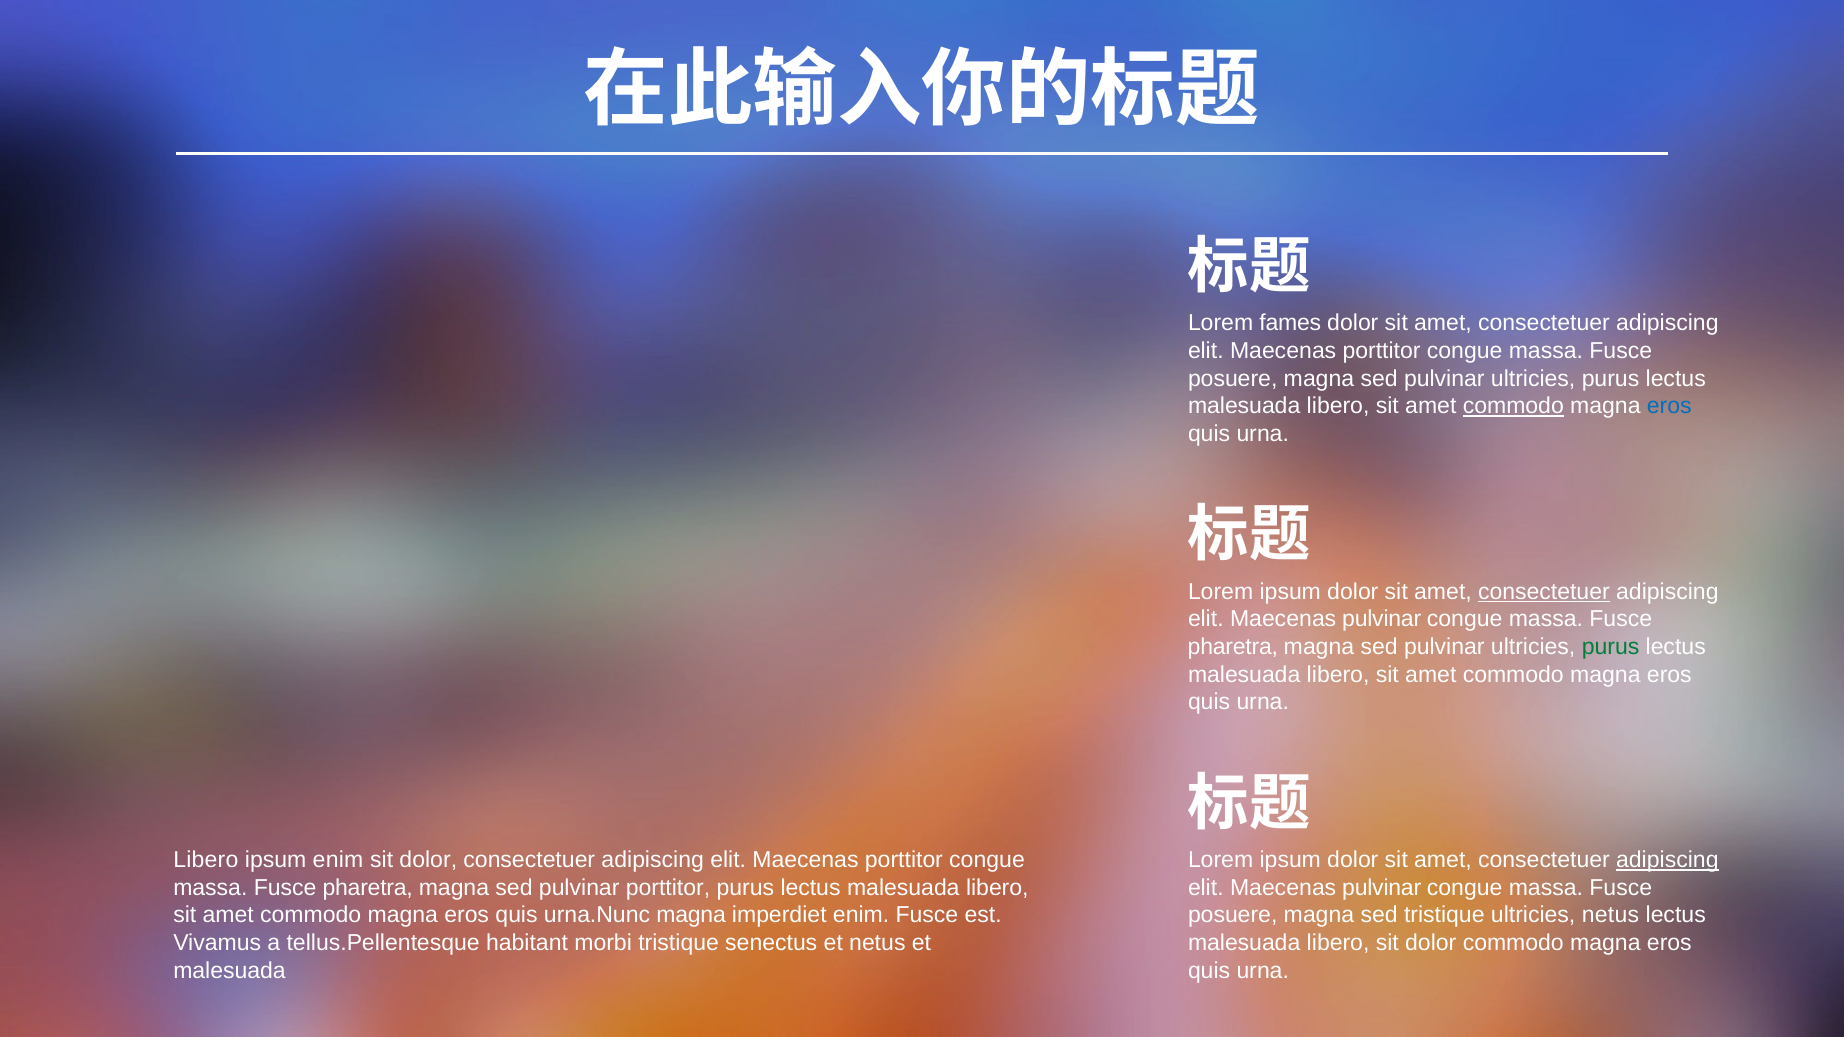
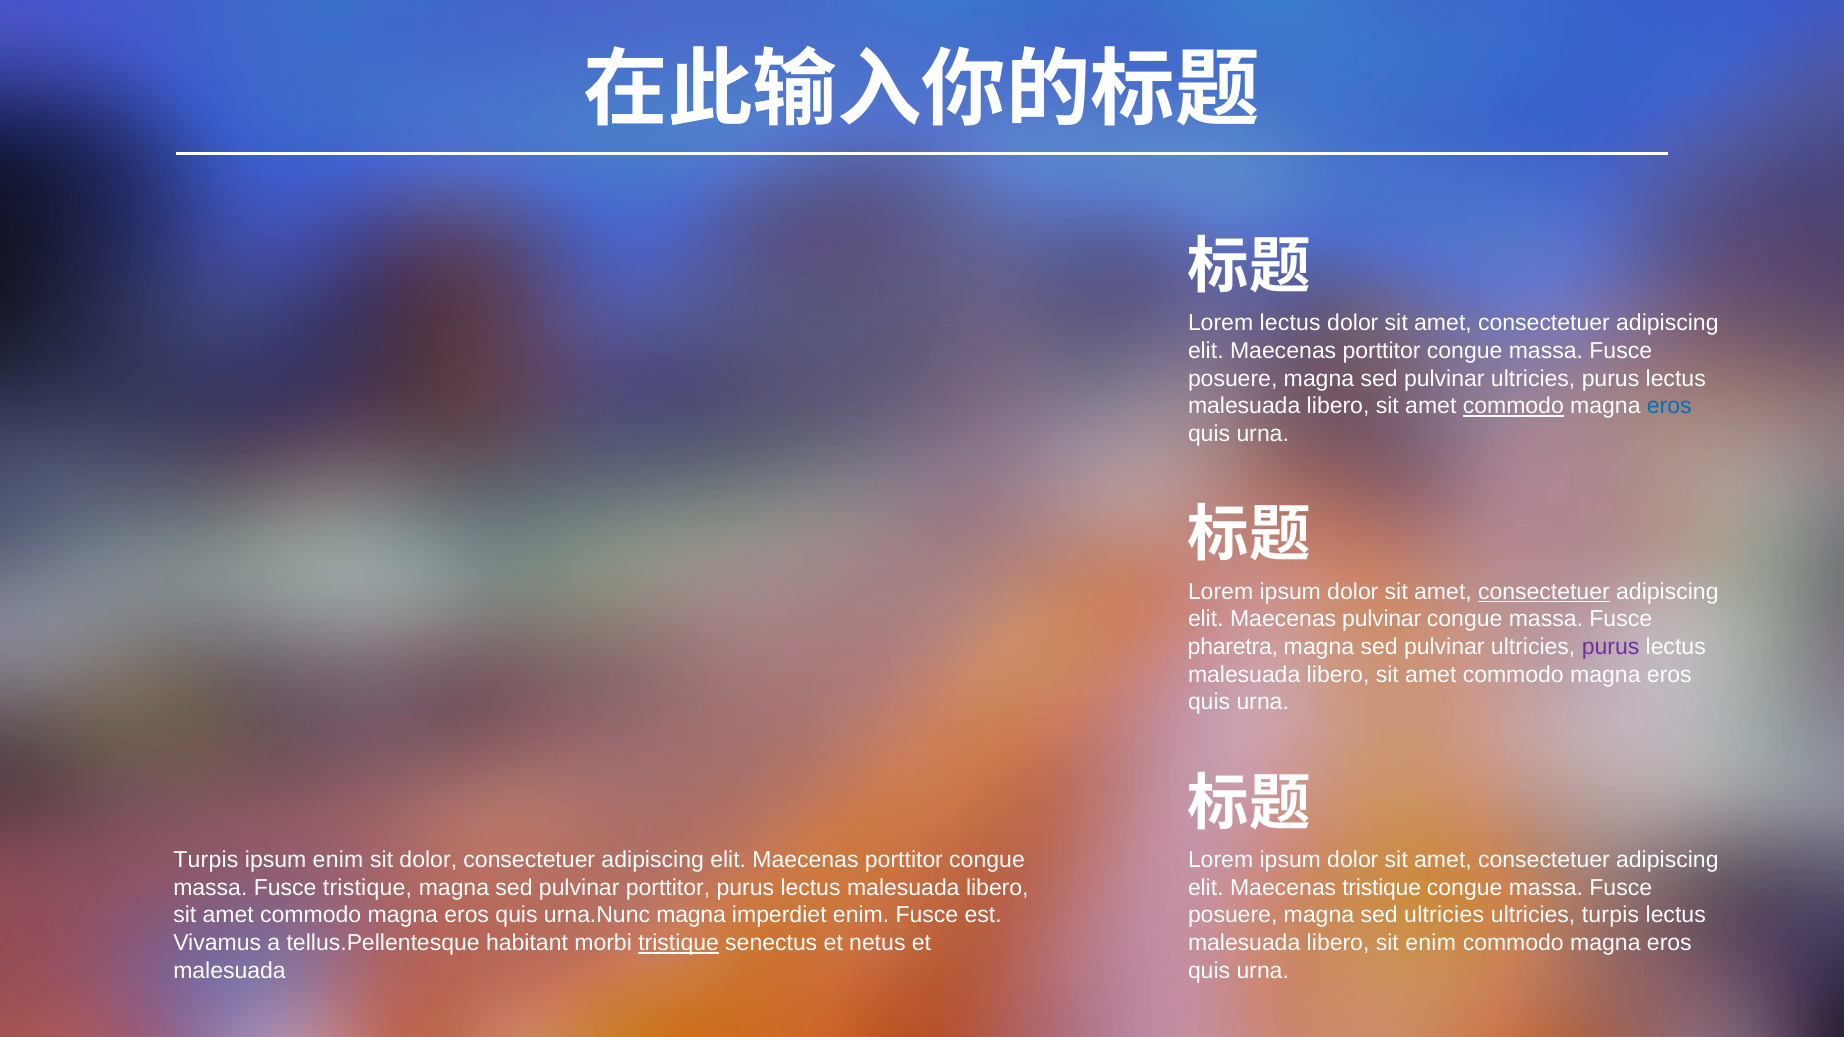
Lorem fames: fames -> lectus
purus at (1611, 647) colour: green -> purple
Libero at (206, 860): Libero -> Turpis
adipiscing at (1667, 860) underline: present -> none
pharetra at (368, 888): pharetra -> tristique
pulvinar at (1382, 888): pulvinar -> tristique
sed tristique: tristique -> ultricies
ultricies netus: netus -> turpis
tristique at (679, 943) underline: none -> present
libero sit dolor: dolor -> enim
